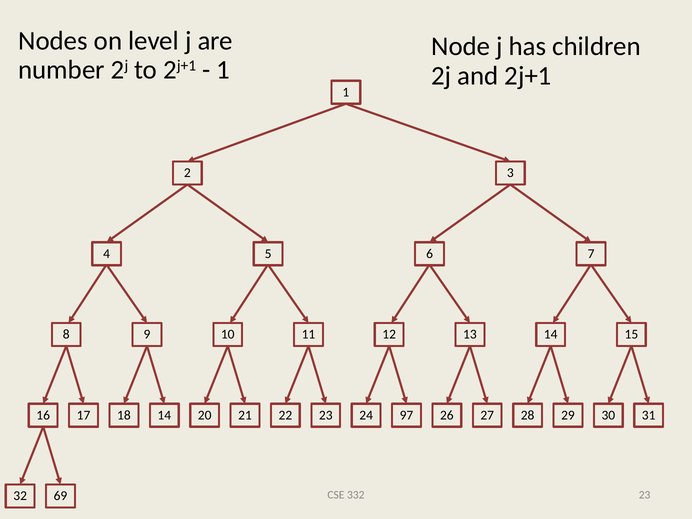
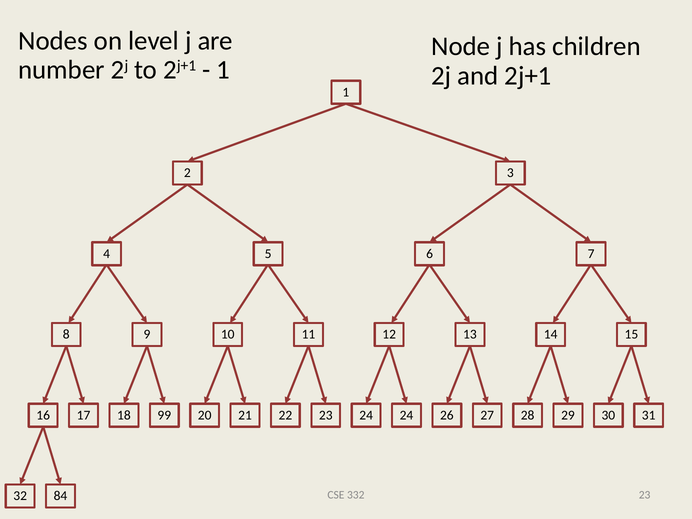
18 14: 14 -> 99
24 97: 97 -> 24
69: 69 -> 84
